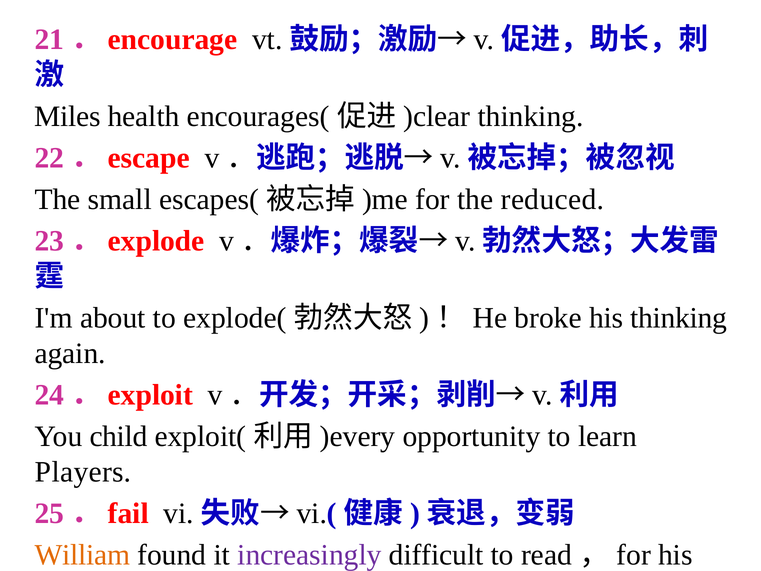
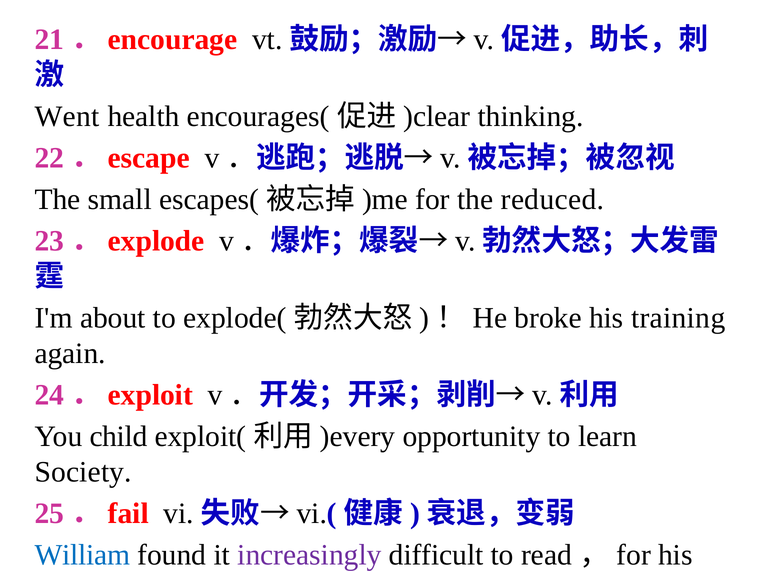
Miles: Miles -> Went
his thinking: thinking -> training
Players: Players -> Society
William colour: orange -> blue
